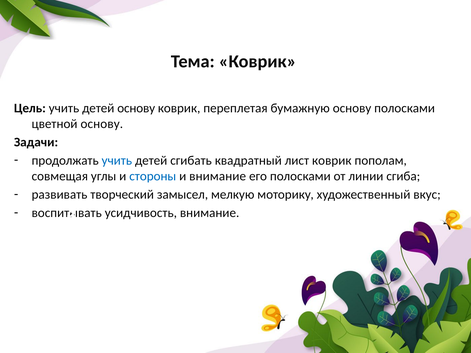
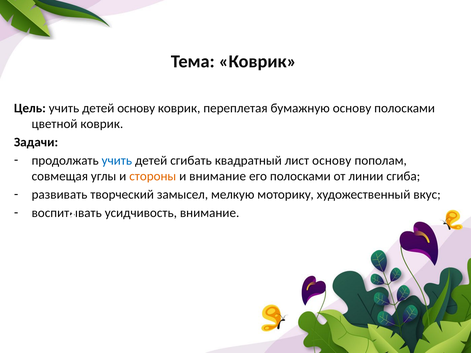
цветной основу: основу -> коврик
лист коврик: коврик -> основу
стороны colour: blue -> orange
